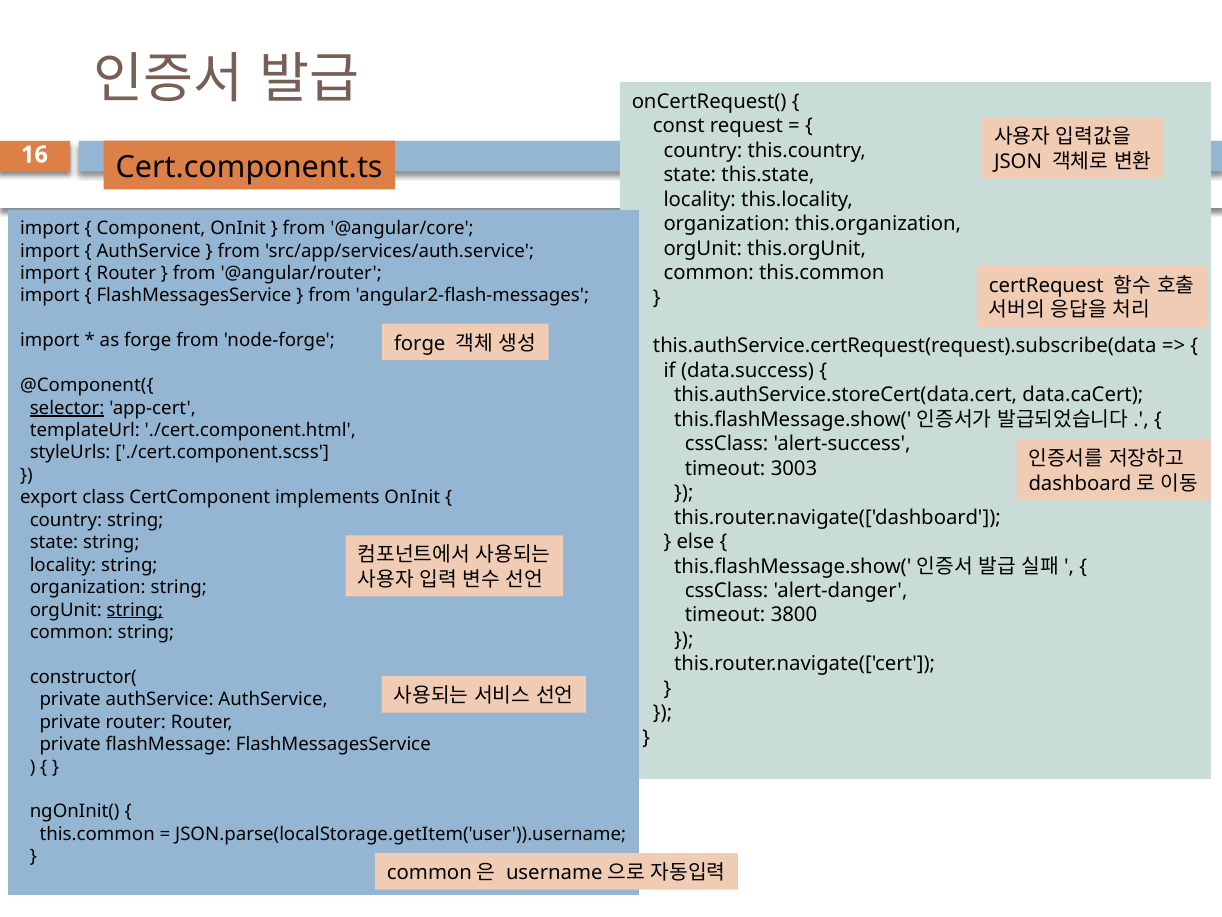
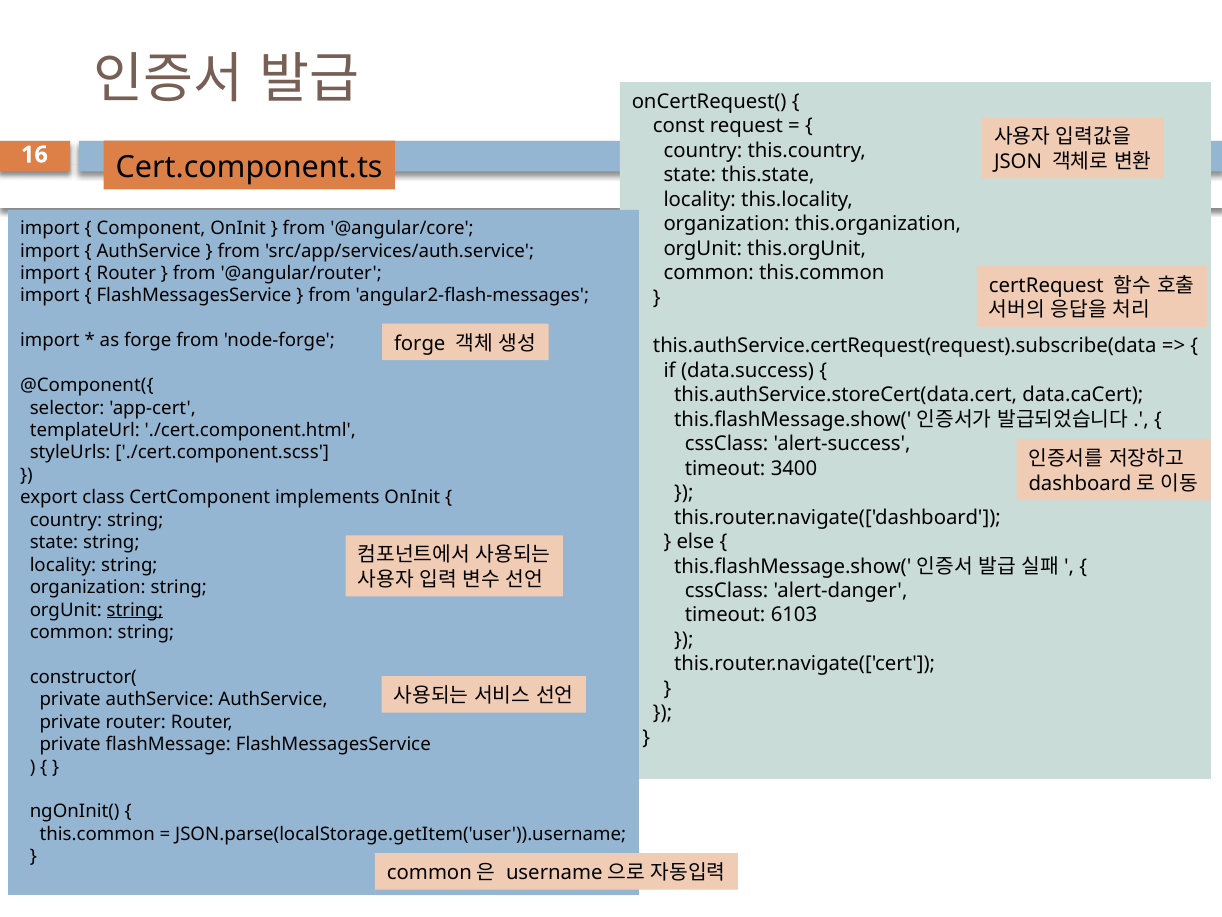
selector underline: present -> none
3003: 3003 -> 3400
3800: 3800 -> 6103
